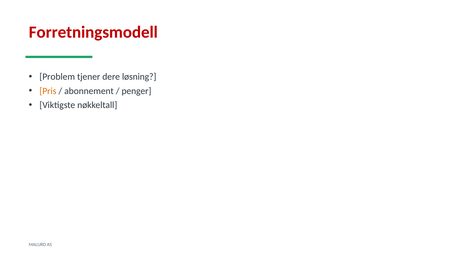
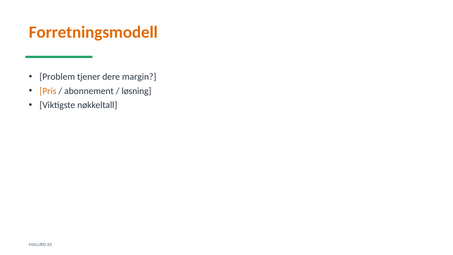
Forretningsmodell colour: red -> orange
løsning: løsning -> margin
penger: penger -> løsning
